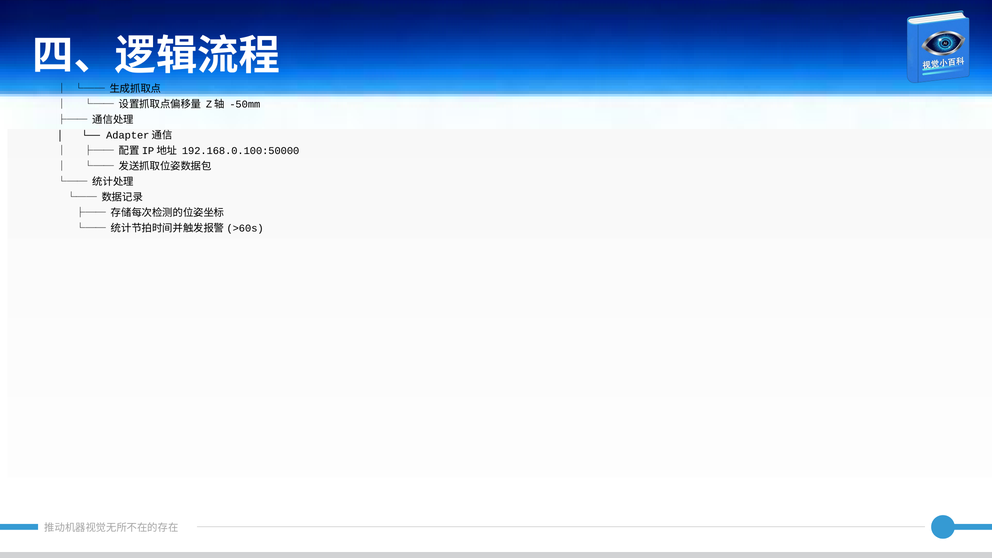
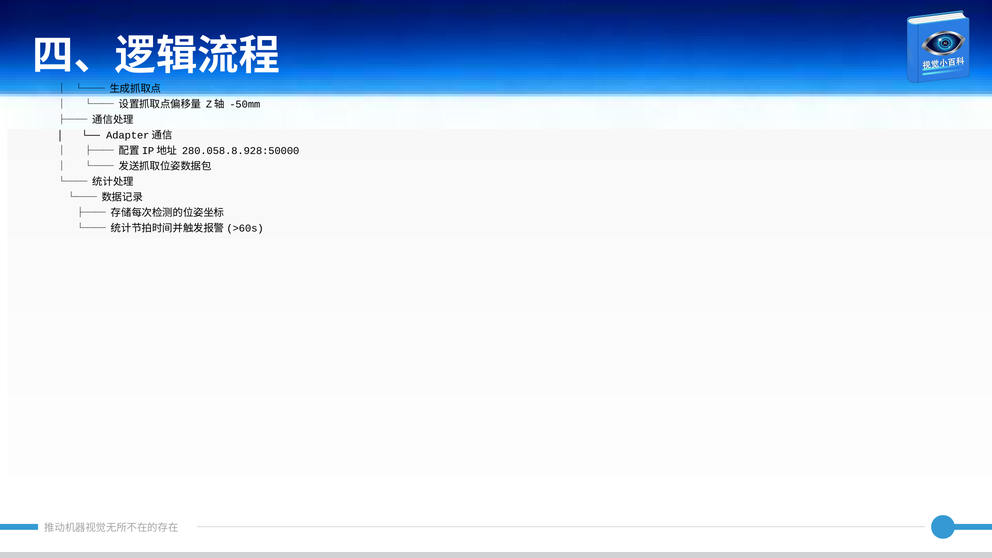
192.168.0.100:50000: 192.168.0.100:50000 -> 280.058.8.928:50000
